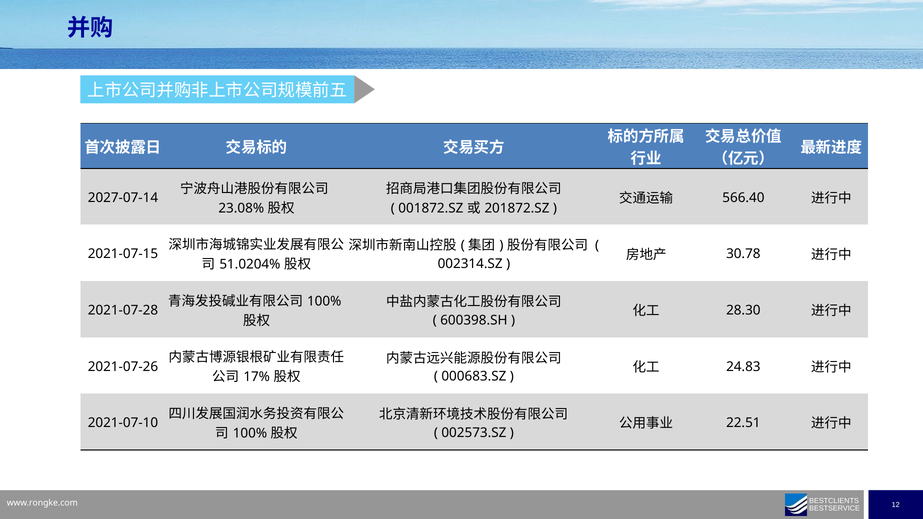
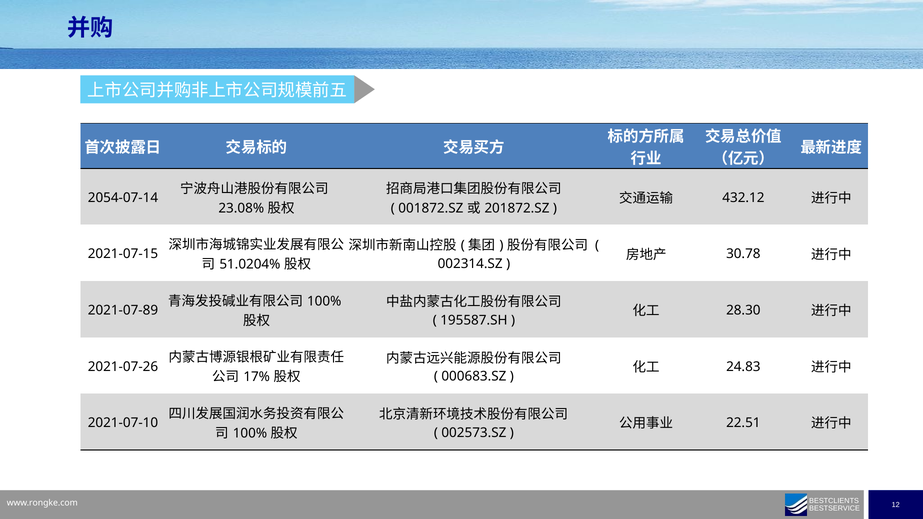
566.40: 566.40 -> 432.12
2027-07-14: 2027-07-14 -> 2054-07-14
2021-07-28: 2021-07-28 -> 2021-07-89
600398.SH: 600398.SH -> 195587.SH
